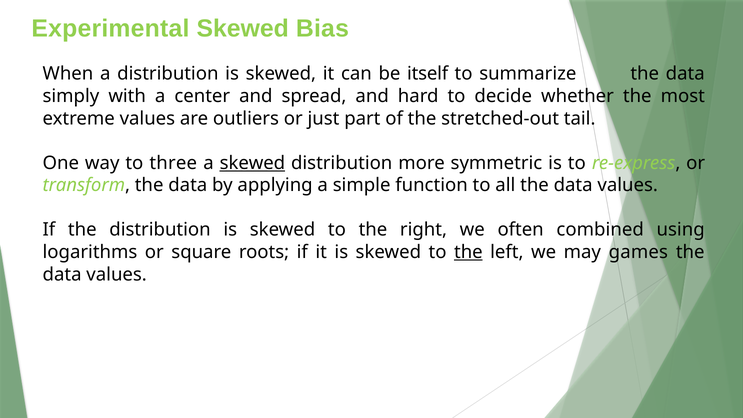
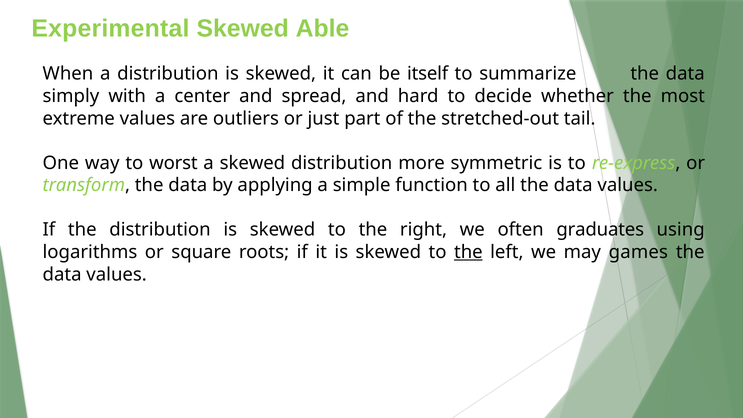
Bias: Bias -> Able
three: three -> worst
skewed at (252, 163) underline: present -> none
combined: combined -> graduates
